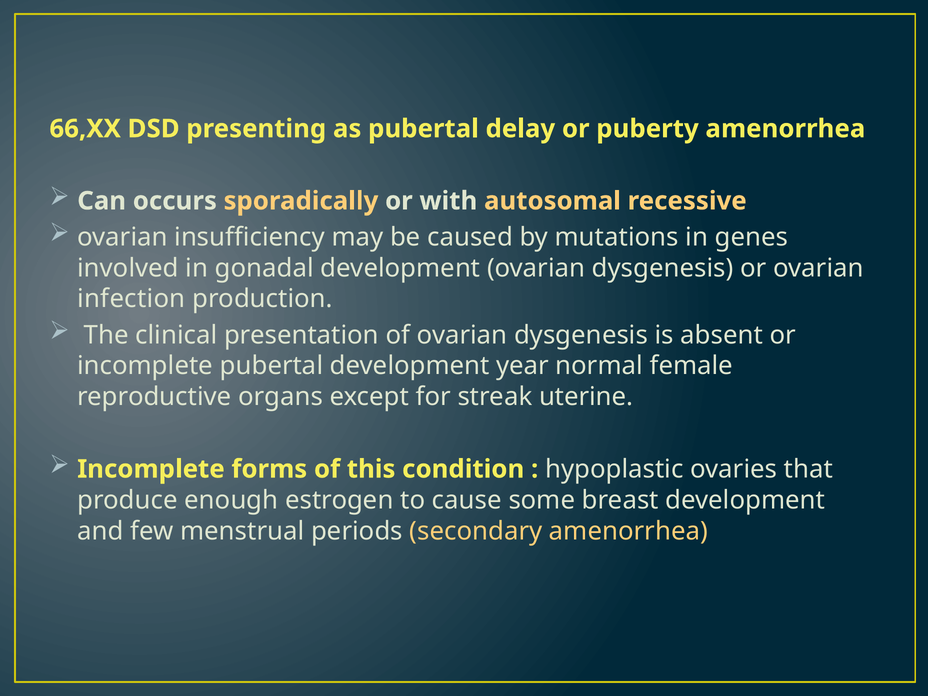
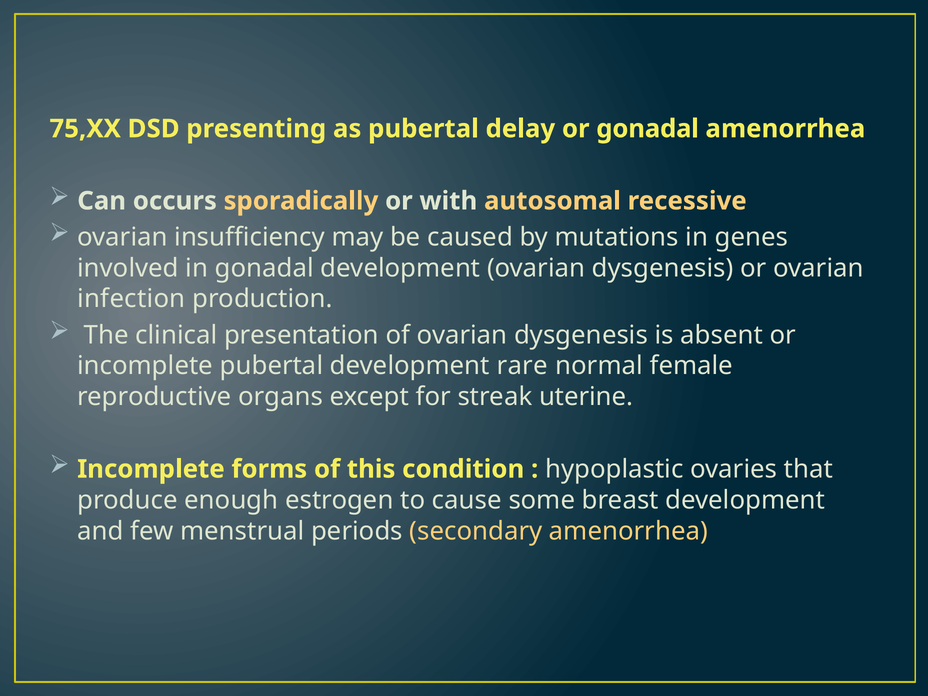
66,XX: 66,XX -> 75,XX
or puberty: puberty -> gonadal
year: year -> rare
